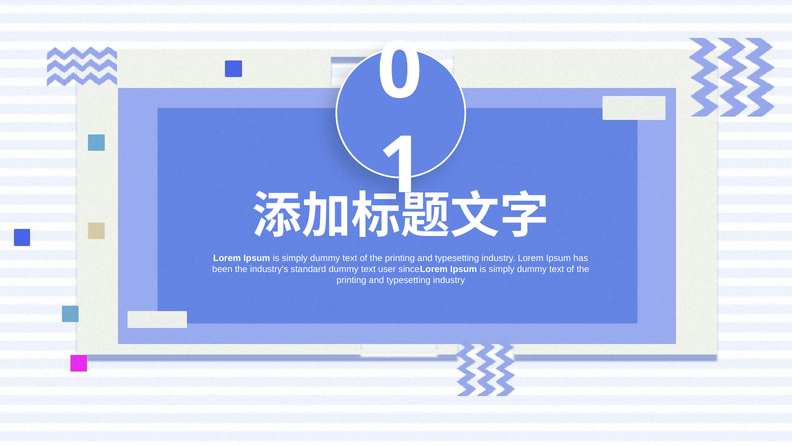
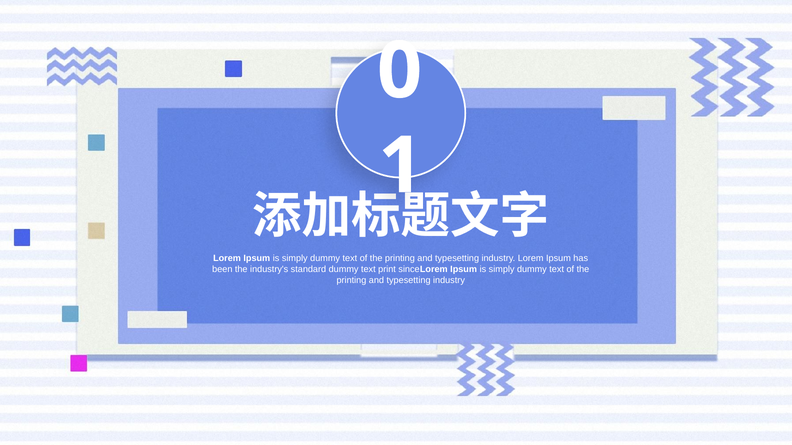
user: user -> print
